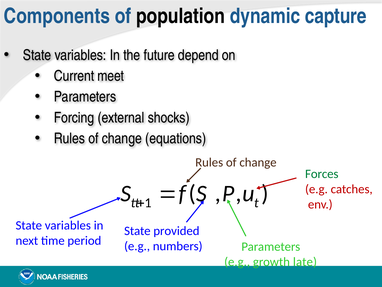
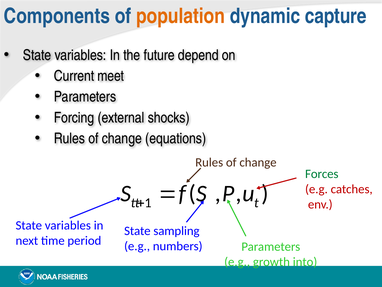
population colour: black -> orange
provided: provided -> sampling
late: late -> into
